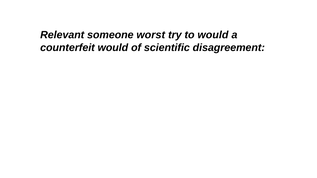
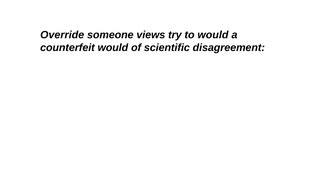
Relevant: Relevant -> Override
worst: worst -> views
